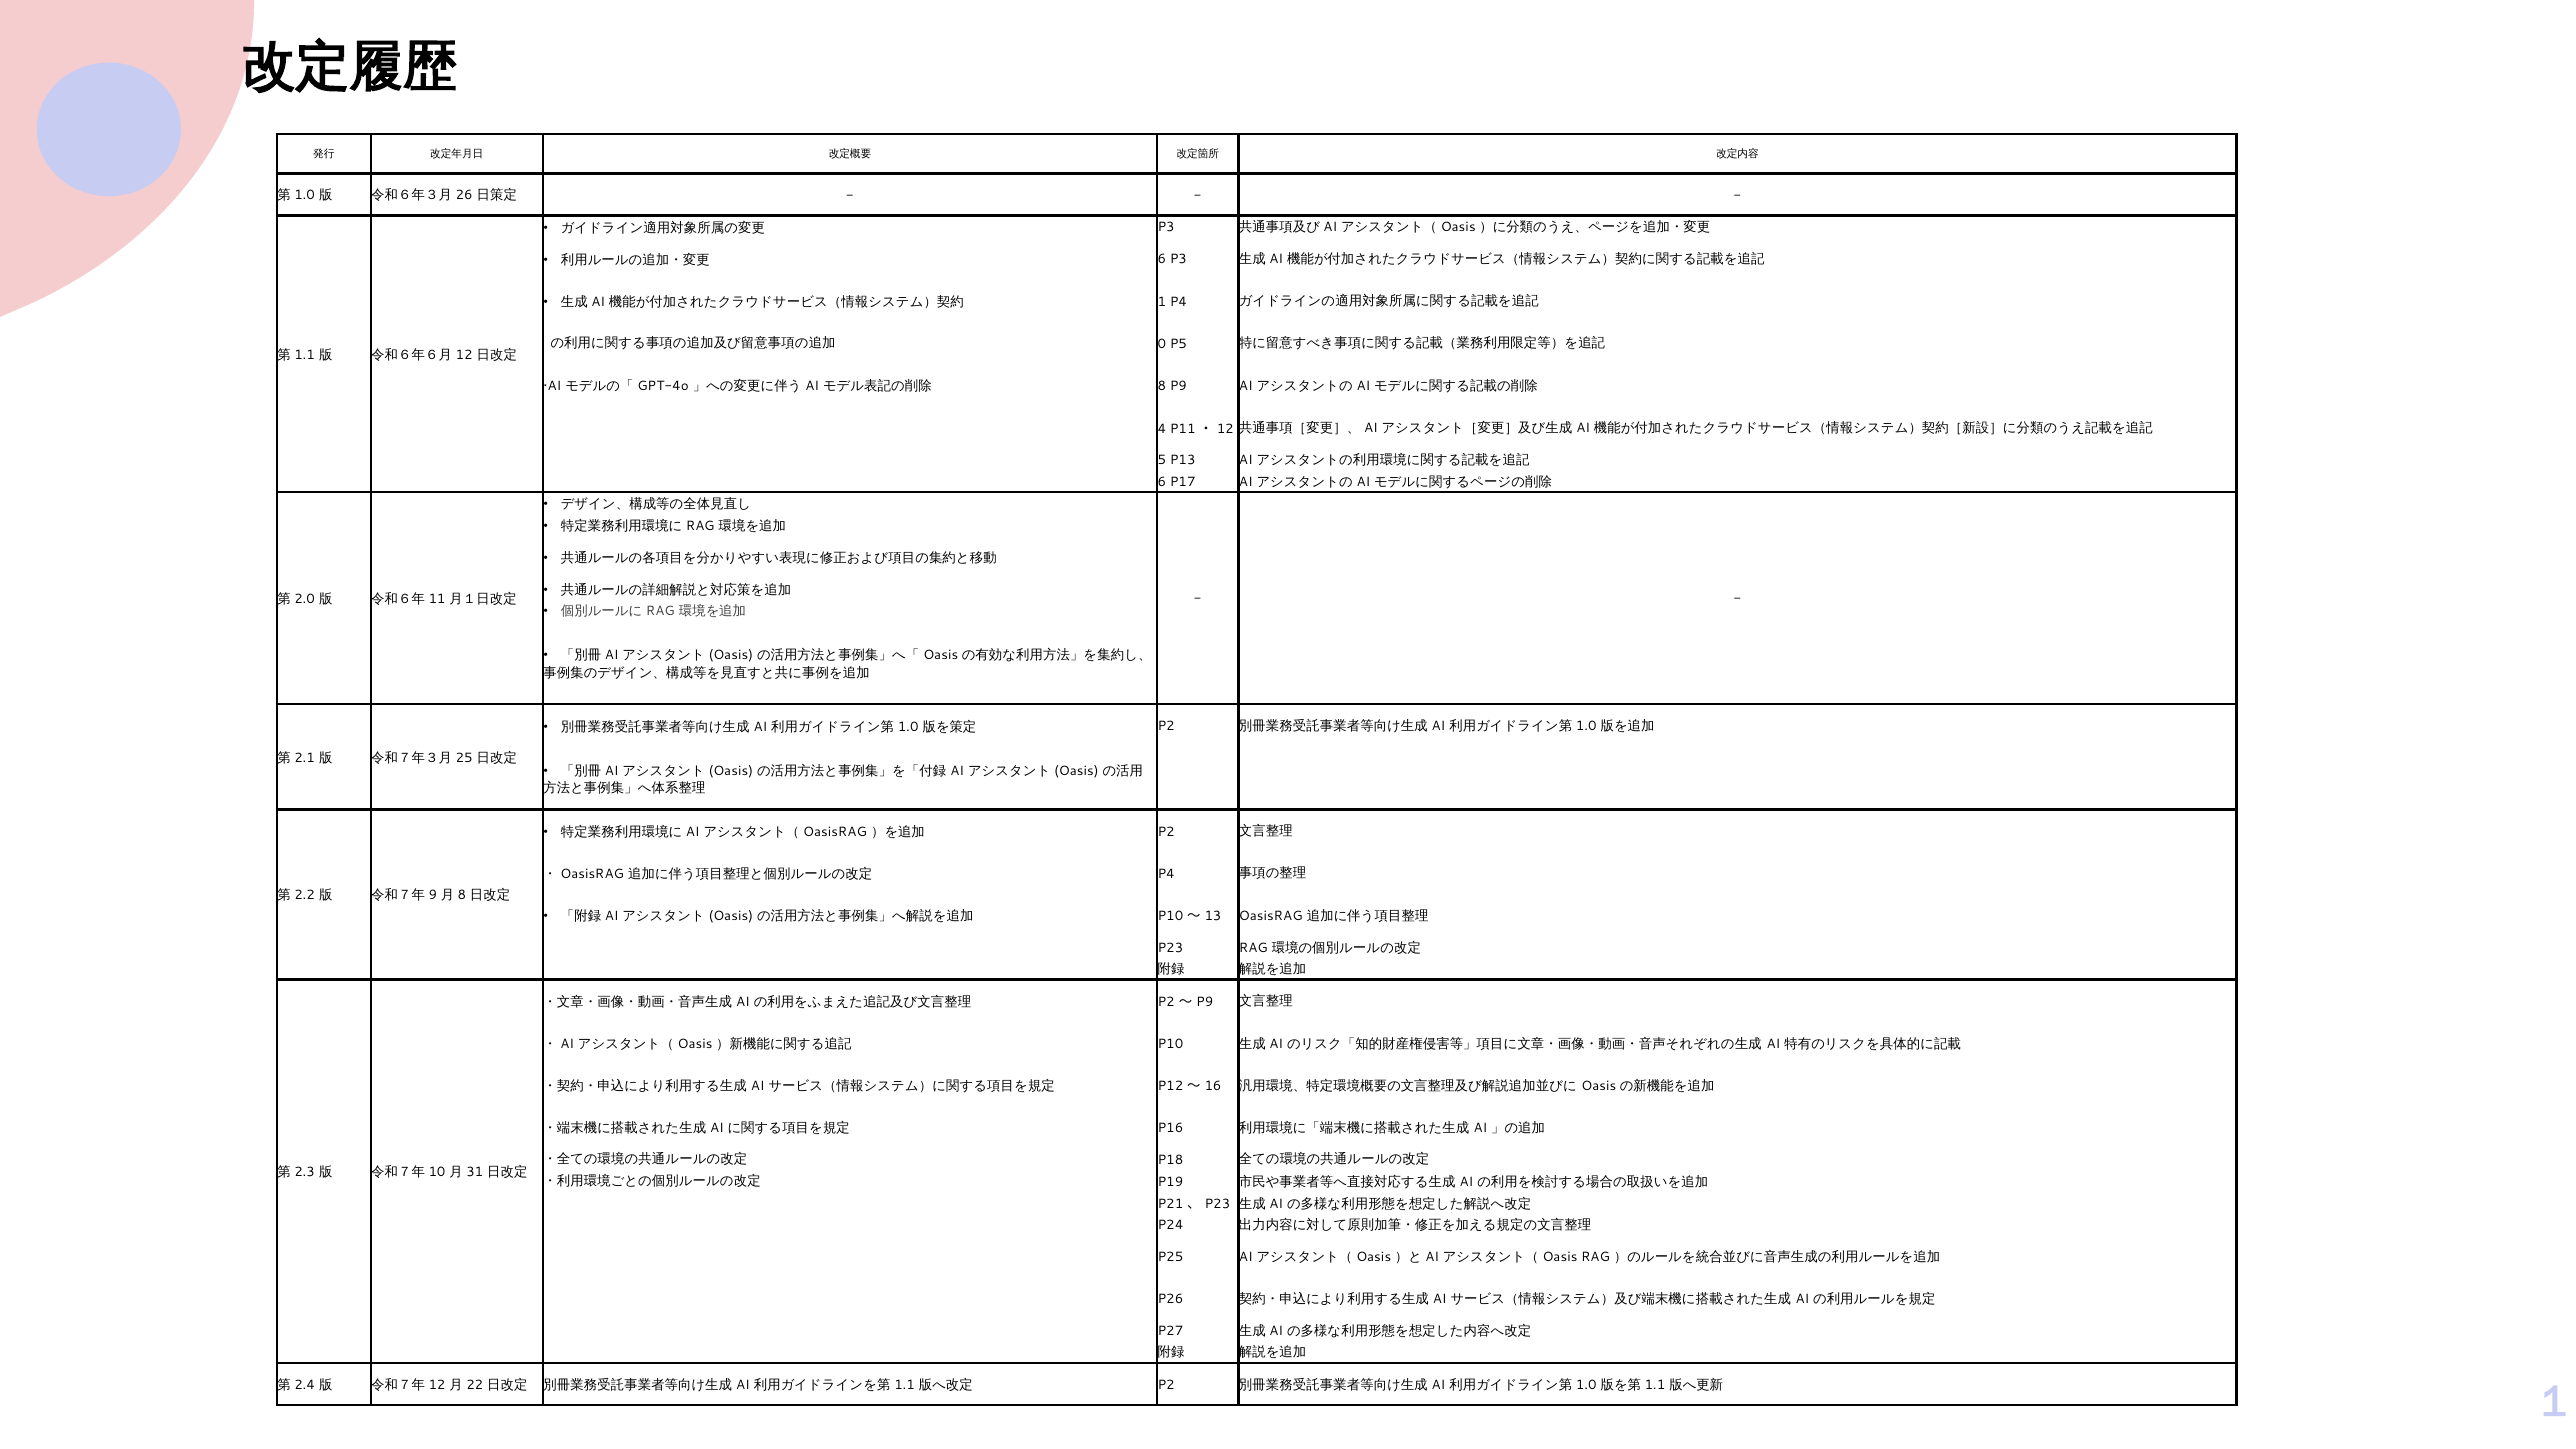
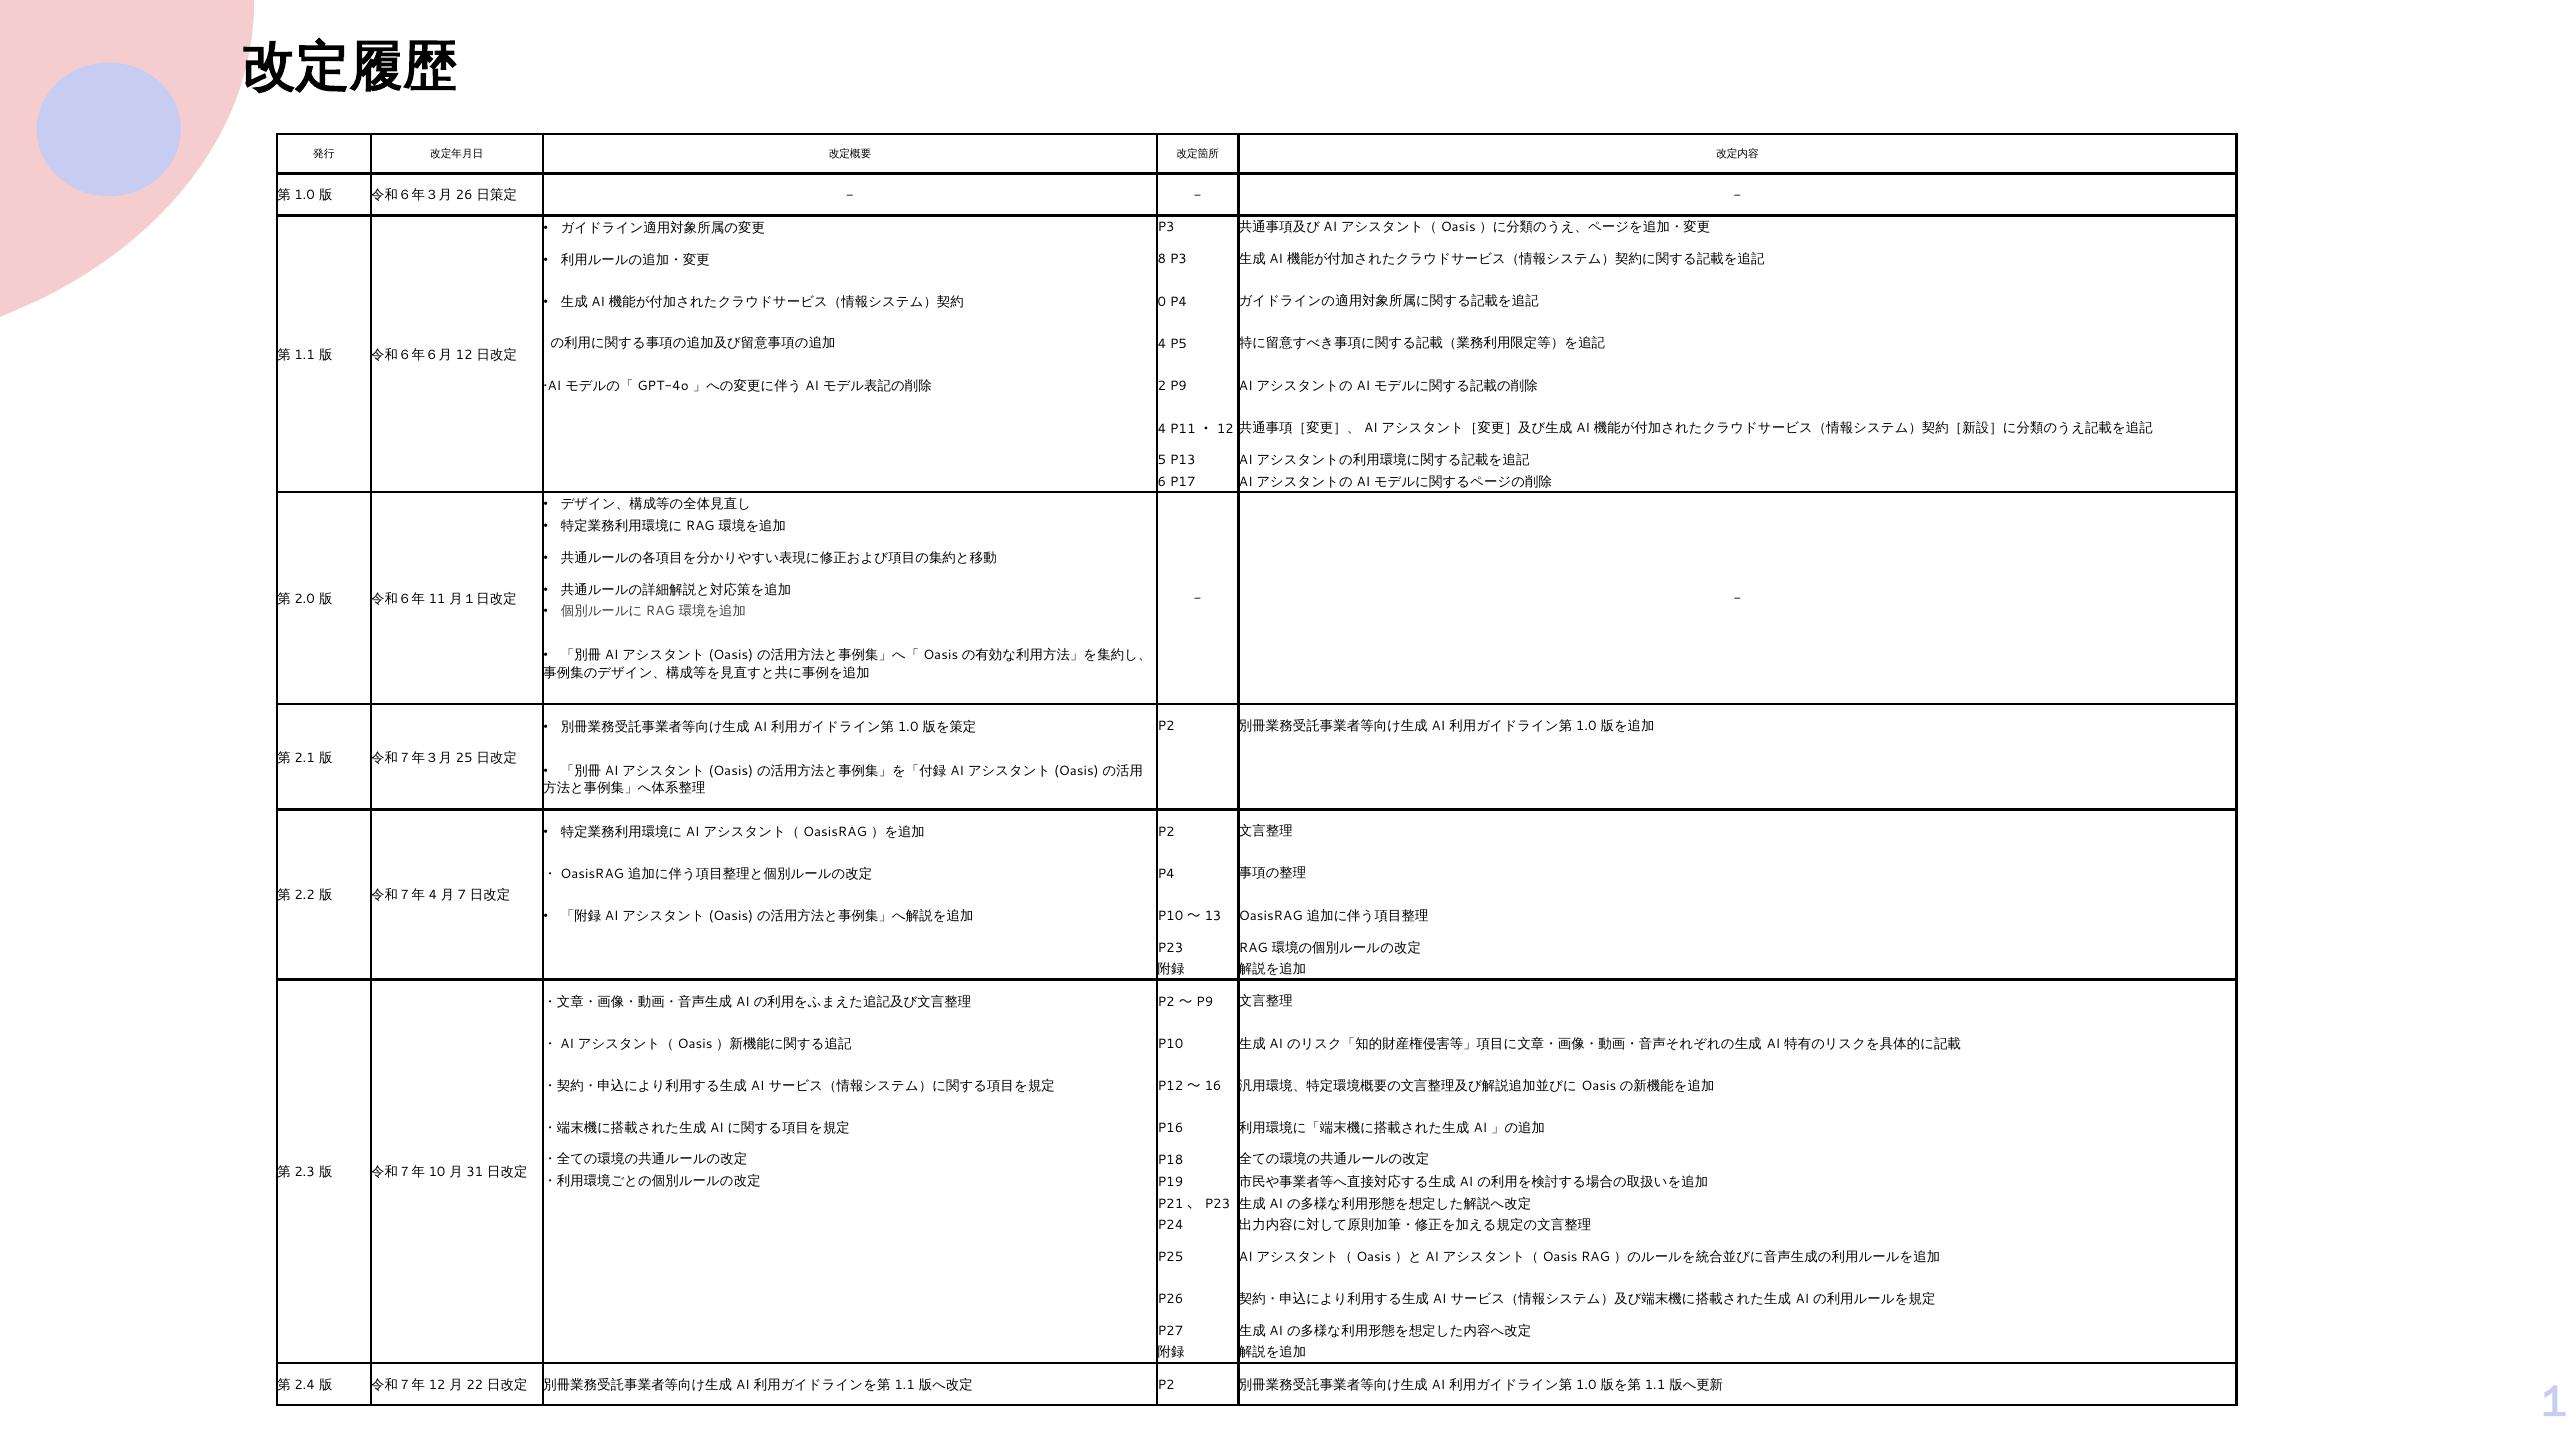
6 at (1162, 259): 6 -> 8
1: 1 -> 0
0 at (1162, 344): 0 -> 4
8 at (1162, 386): 8 -> 2
9 at (433, 896): 9 -> 4
8 at (462, 896): 8 -> 7
